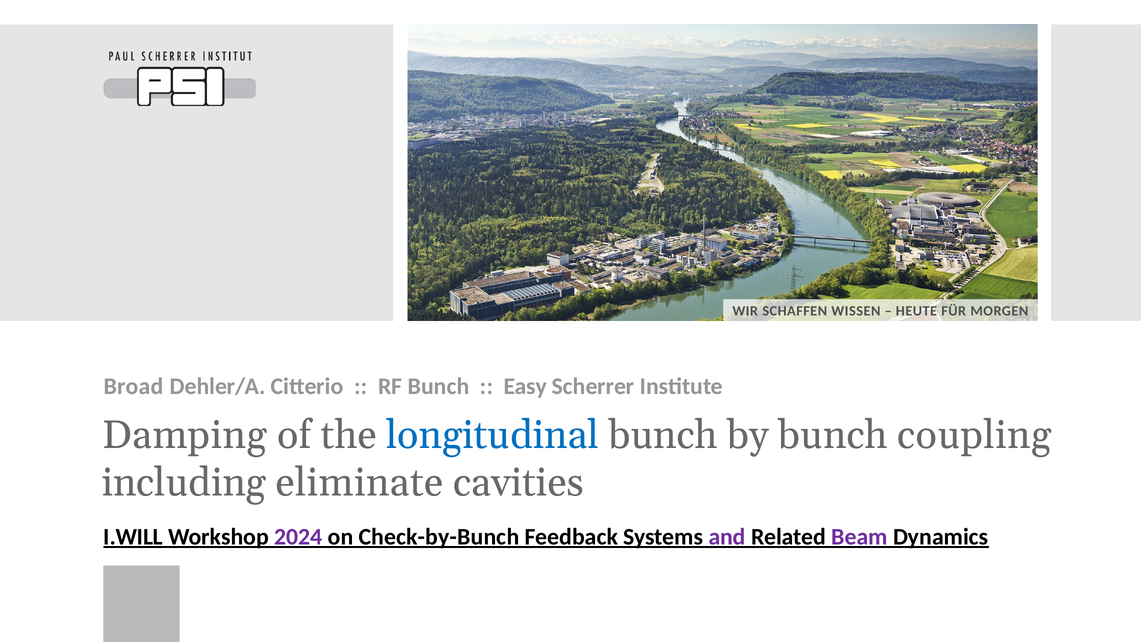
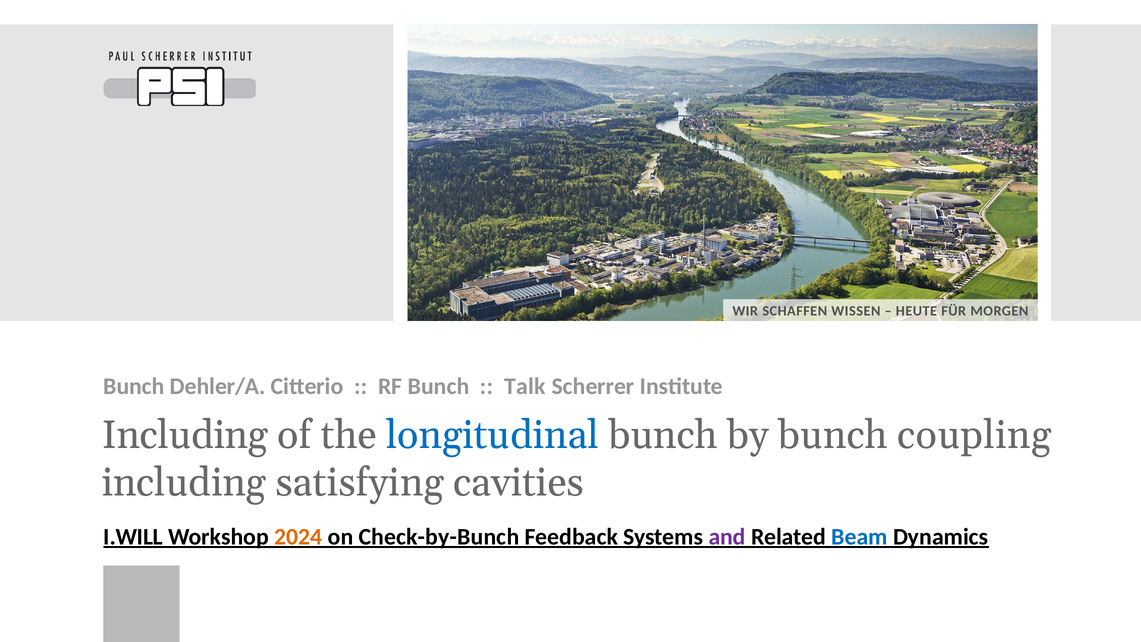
Broad at (134, 386): Broad -> Bunch
Easy: Easy -> Talk
Damping at (184, 435): Damping -> Including
eliminate: eliminate -> satisfying
2024 colour: purple -> orange
Beam colour: purple -> blue
